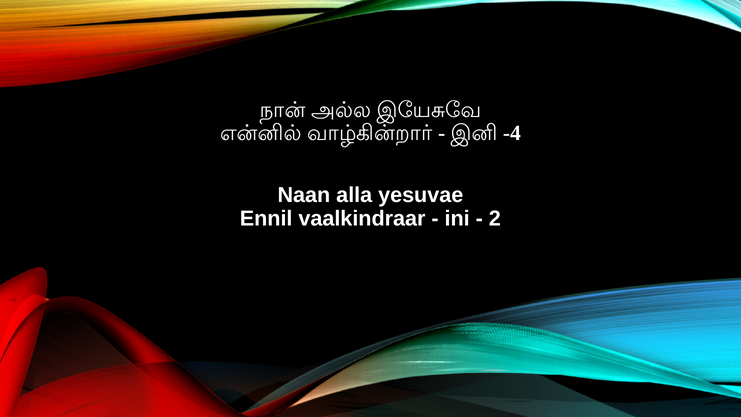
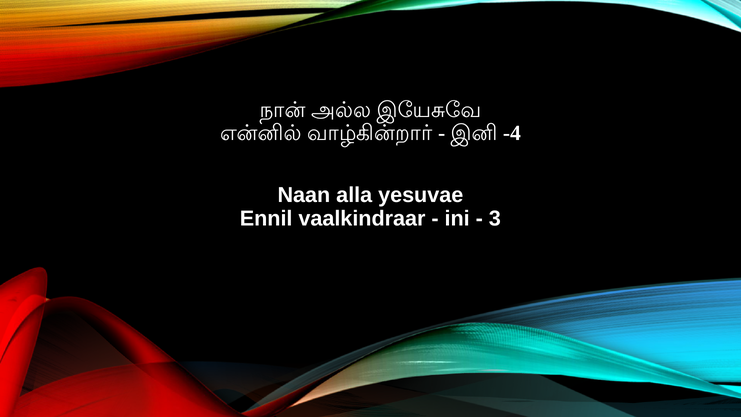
2: 2 -> 3
